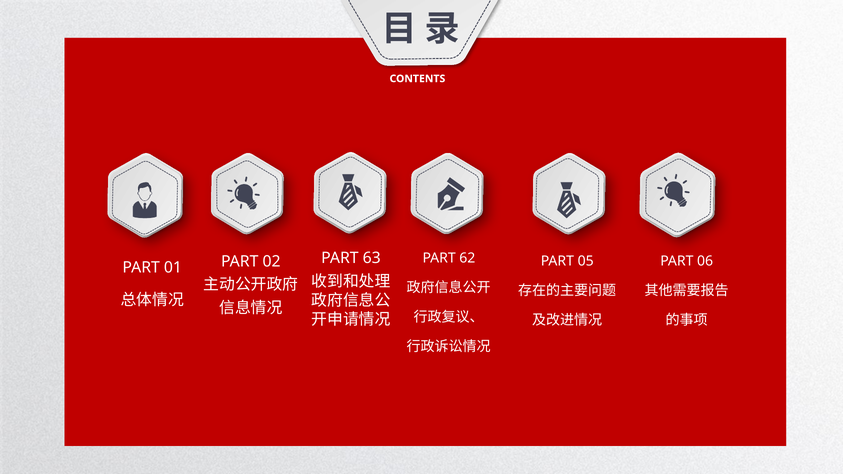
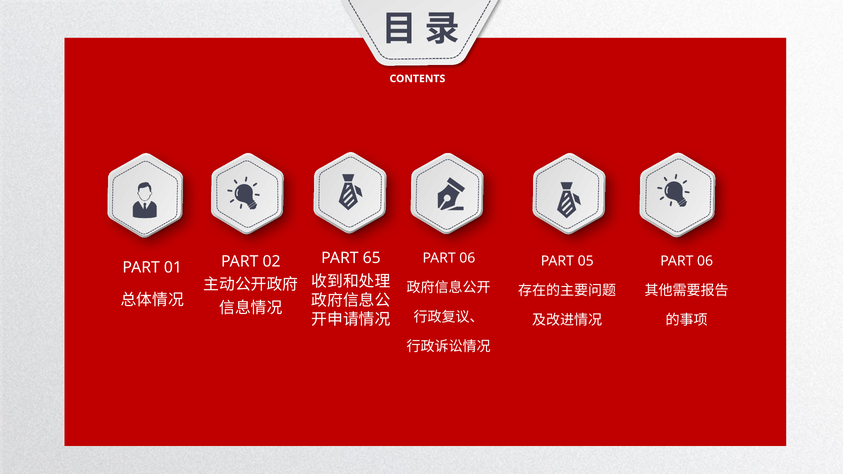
63: 63 -> 65
62 at (467, 258): 62 -> 06
